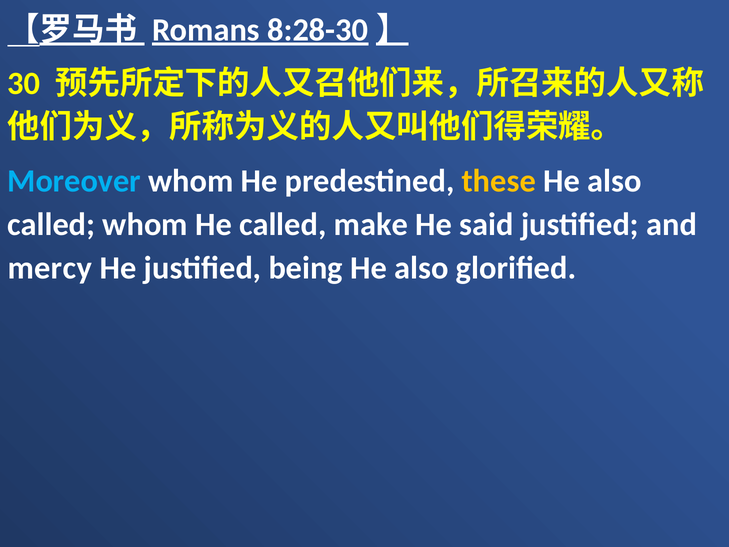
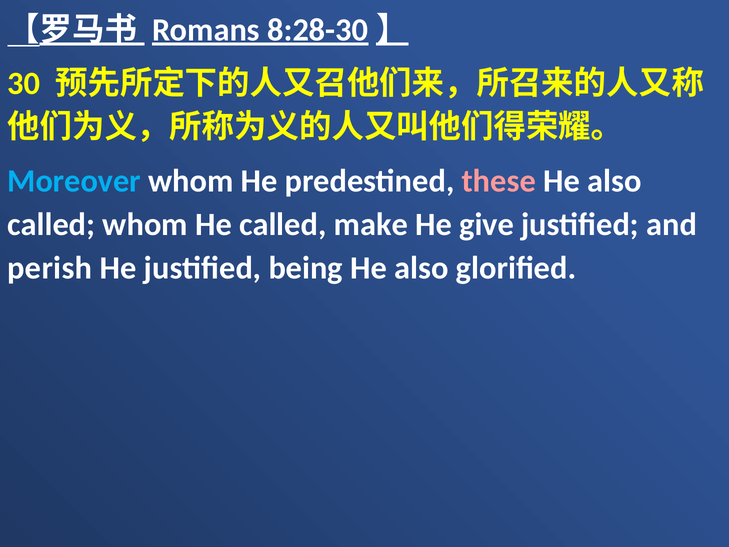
these colour: yellow -> pink
said: said -> give
mercy: mercy -> perish
